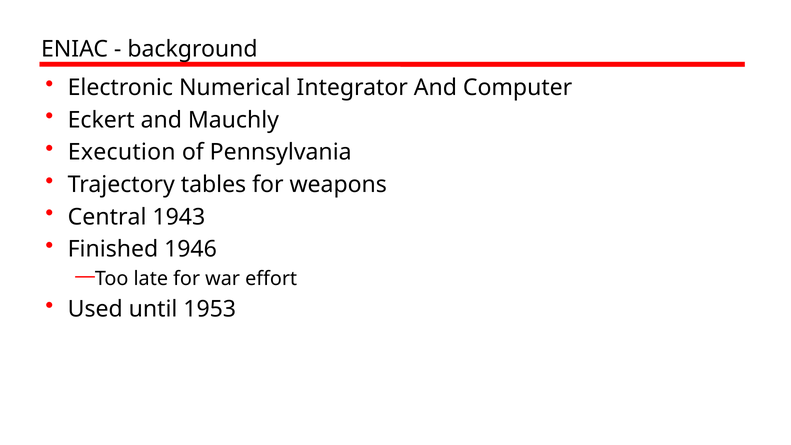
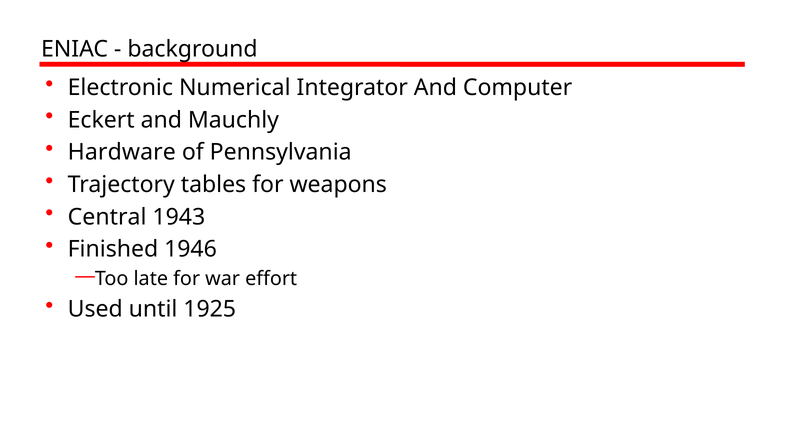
Execution: Execution -> Hardware
1953: 1953 -> 1925
